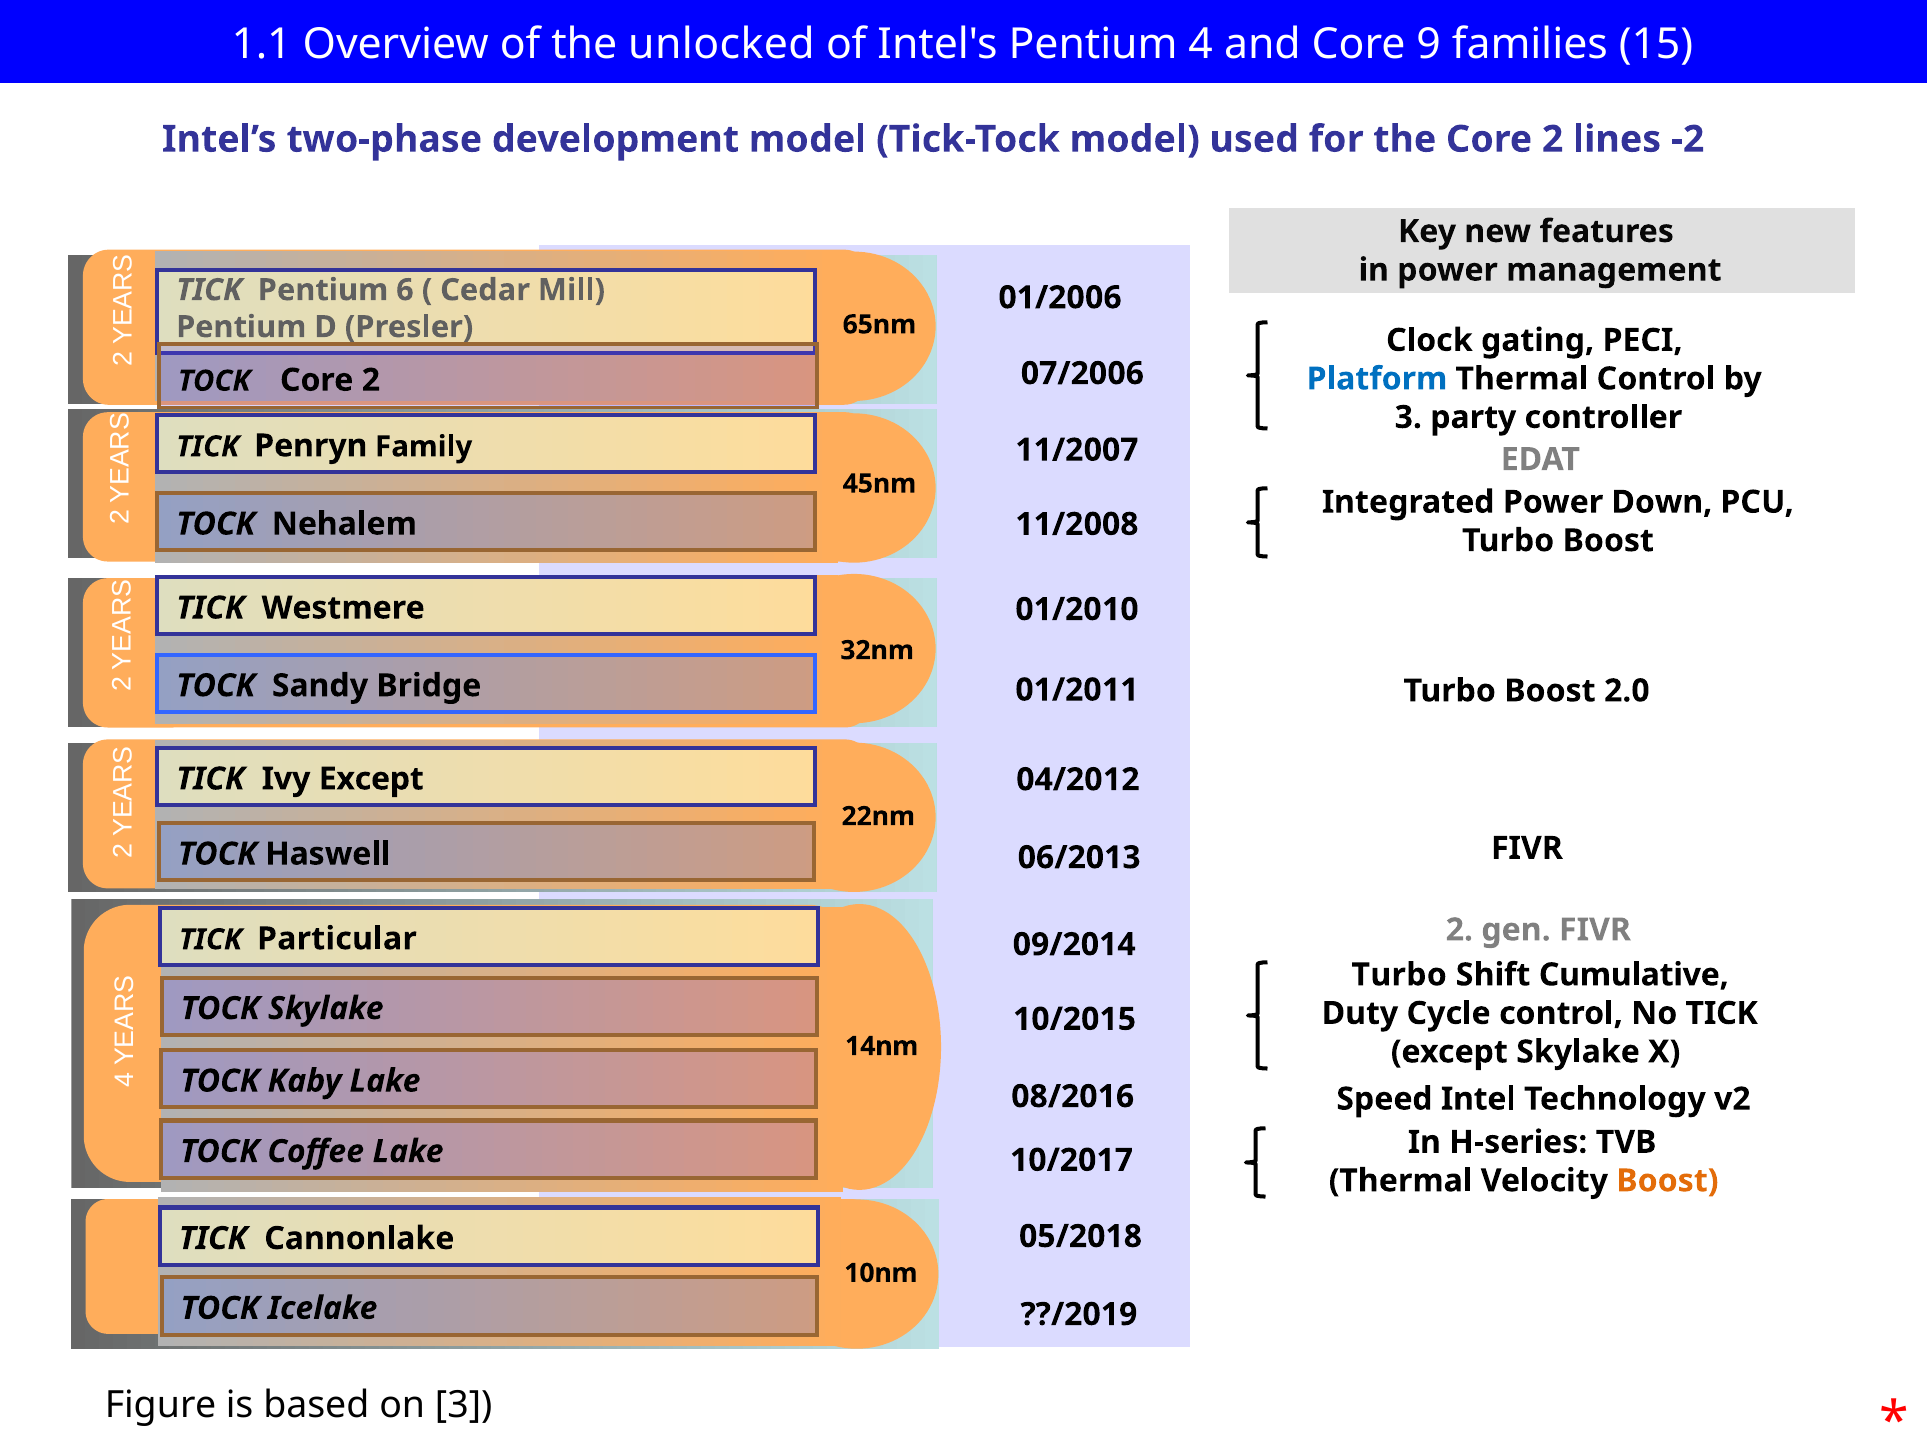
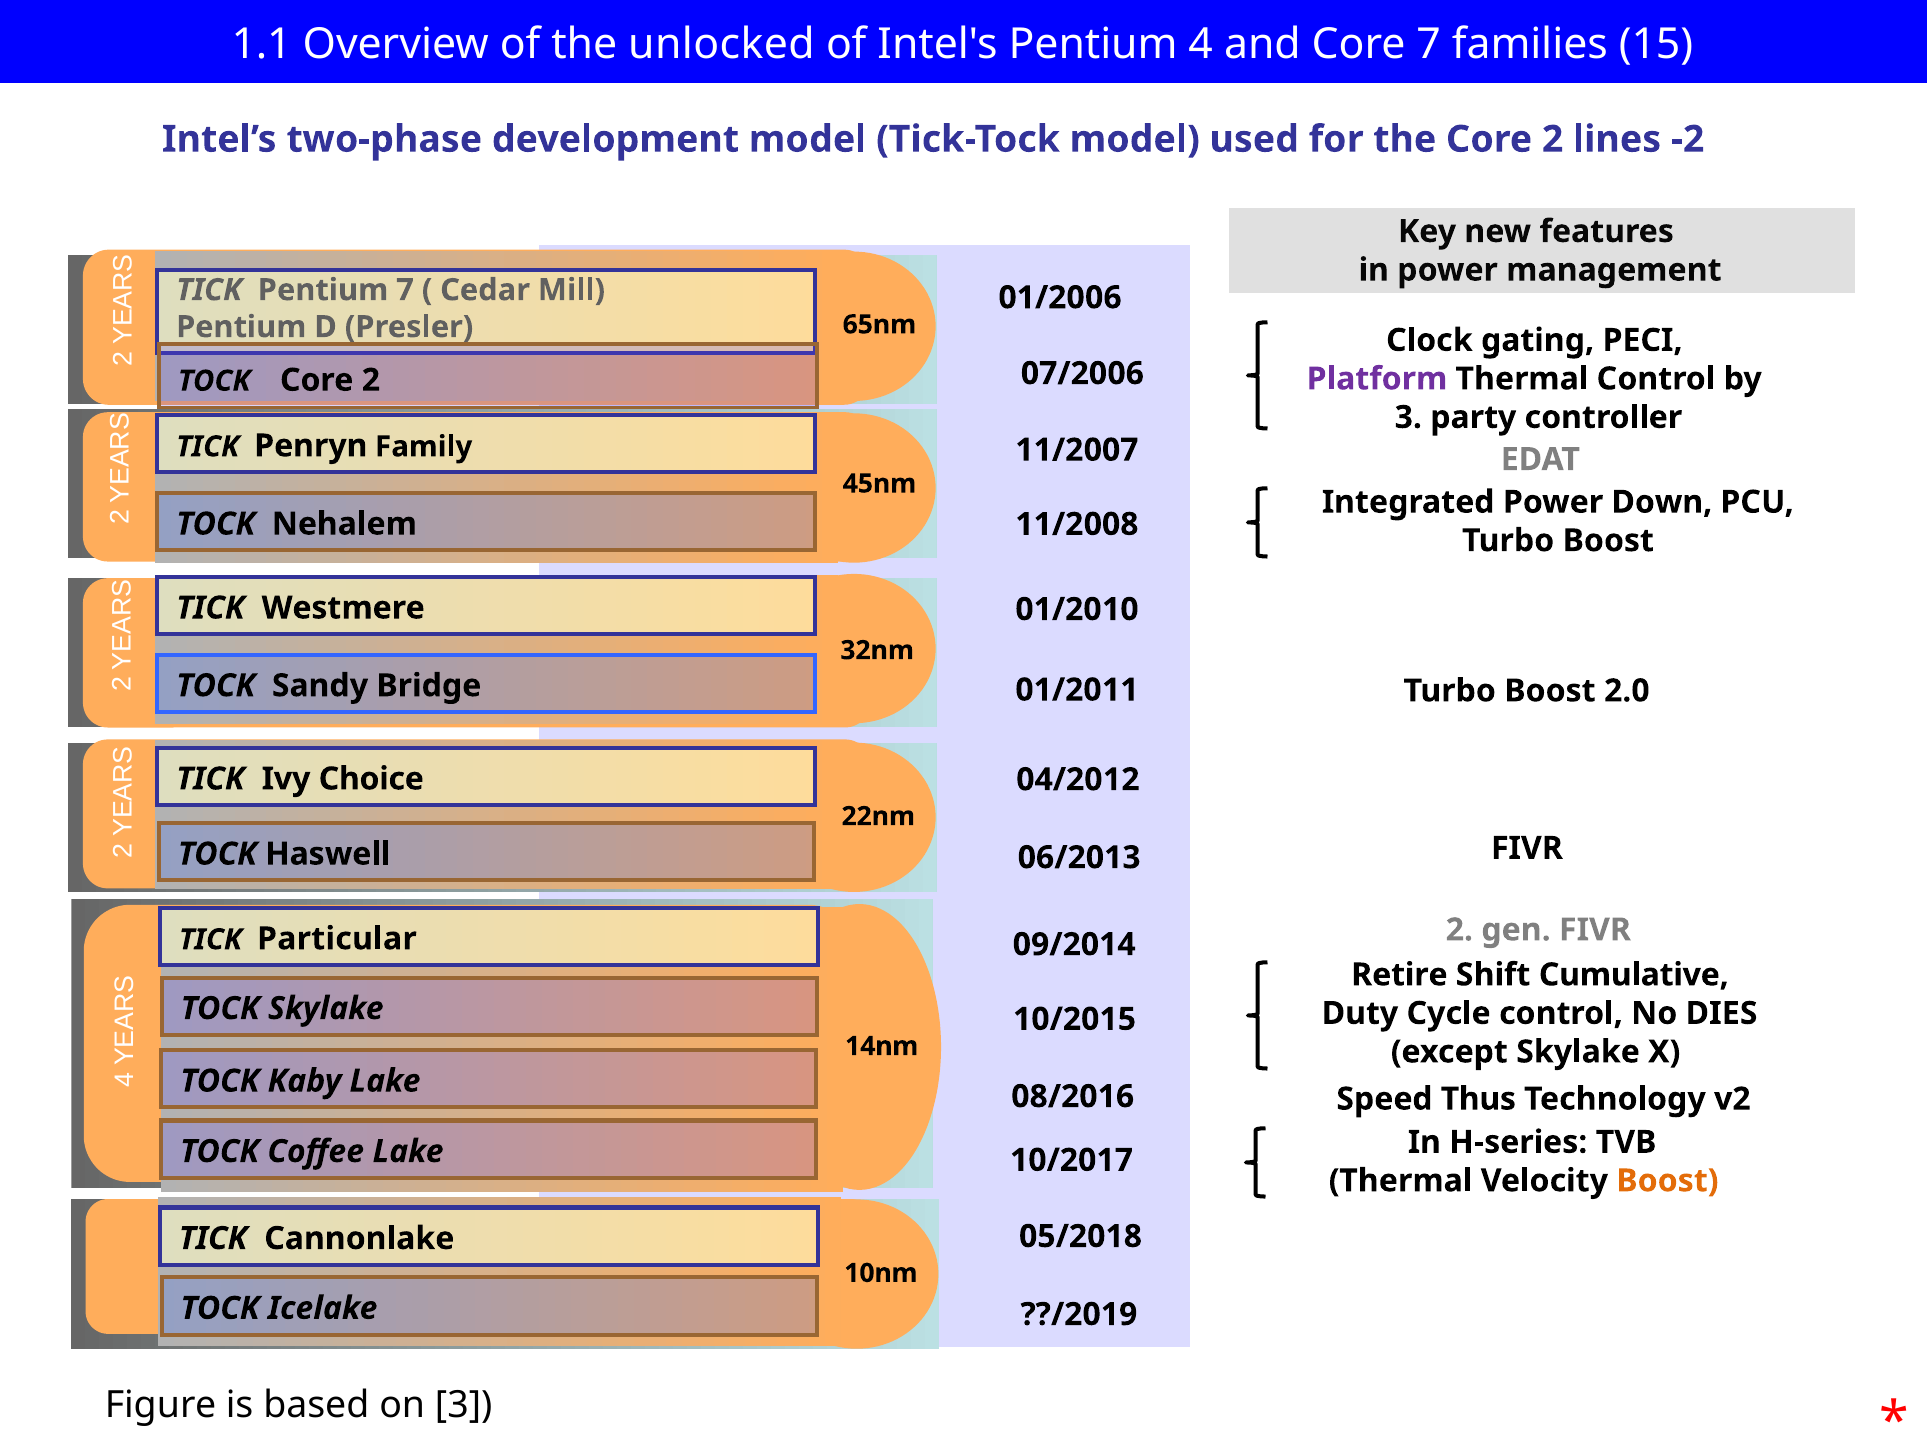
Core 9: 9 -> 7
Pentium 6: 6 -> 7
Platform colour: blue -> purple
Ivy Except: Except -> Choice
Turbo at (1399, 975): Turbo -> Retire
No TICK: TICK -> DIES
Intel: Intel -> Thus
